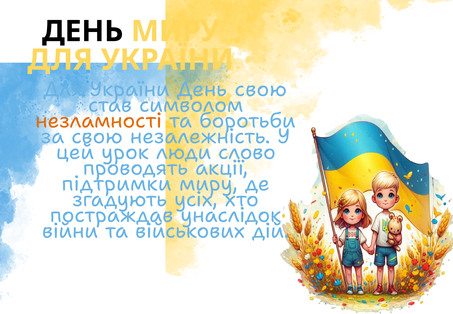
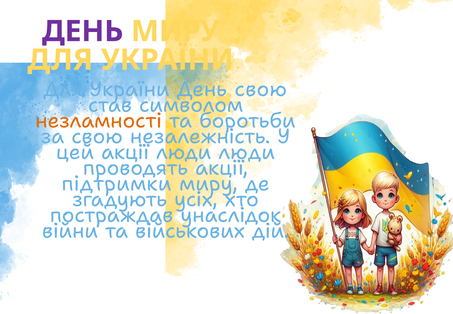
ДЕНЬ at (83, 31) colour: black -> purple
цей урок: урок -> акції
люди слово: слово -> люди
